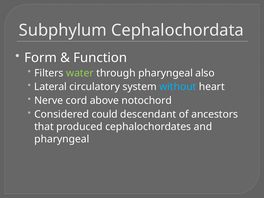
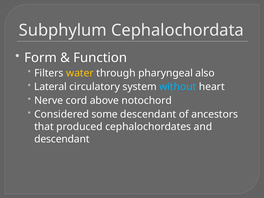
water colour: light green -> yellow
could: could -> some
pharyngeal at (62, 139): pharyngeal -> descendant
